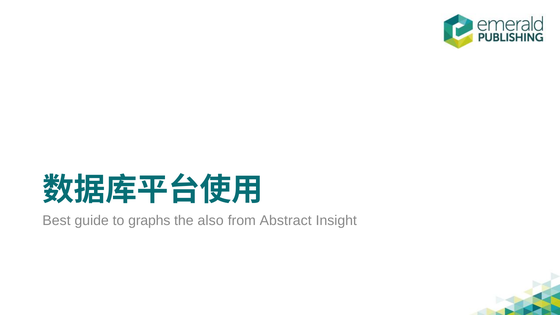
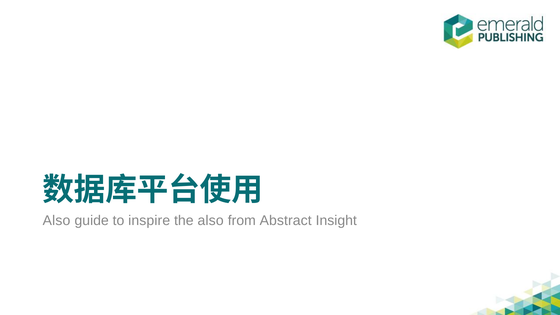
Best at (57, 220): Best -> Also
graphs: graphs -> inspire
